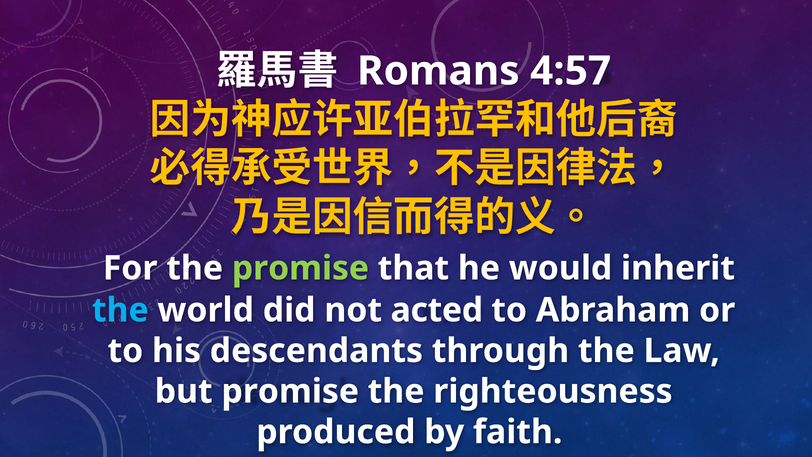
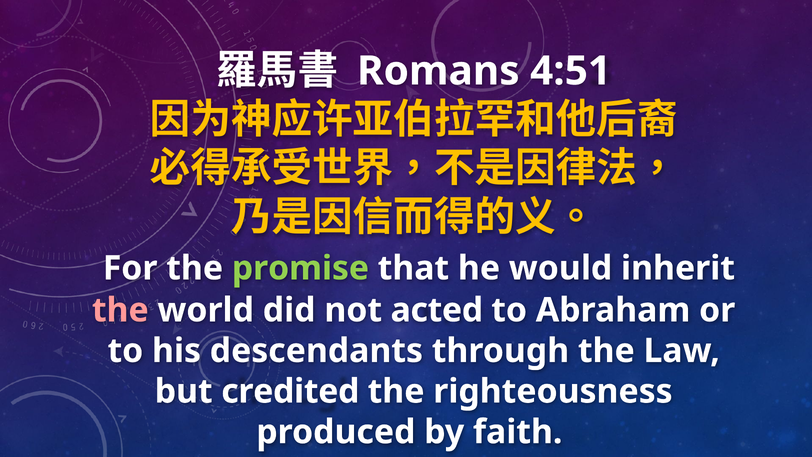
4:57: 4:57 -> 4:51
the at (120, 310) colour: light blue -> pink
but promise: promise -> credited
